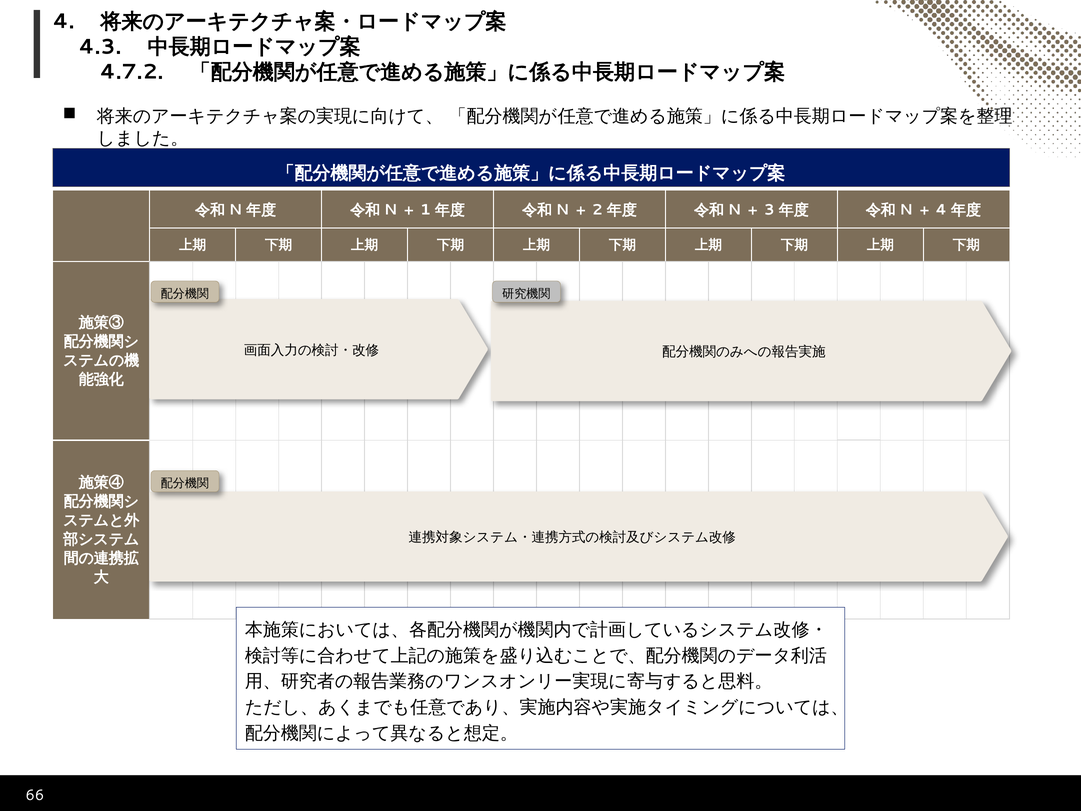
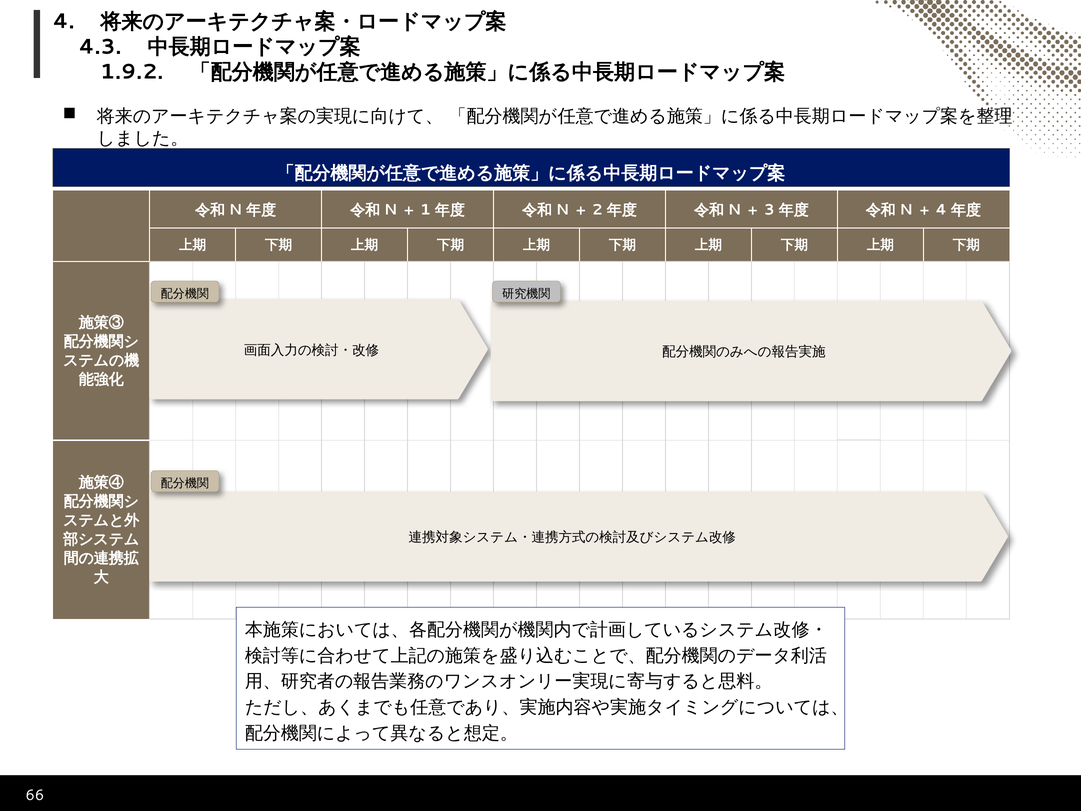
4.7.2: 4.7.2 -> 1.9.2
